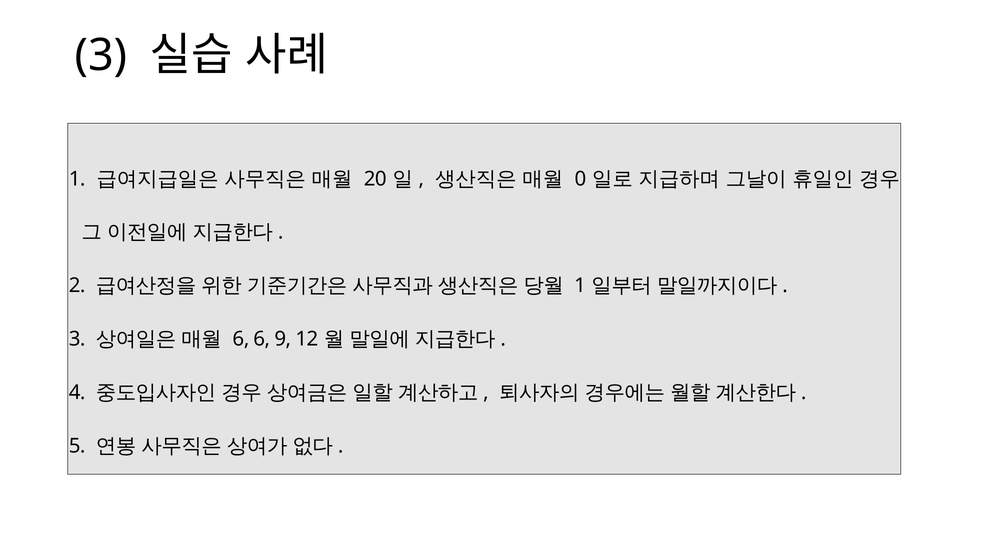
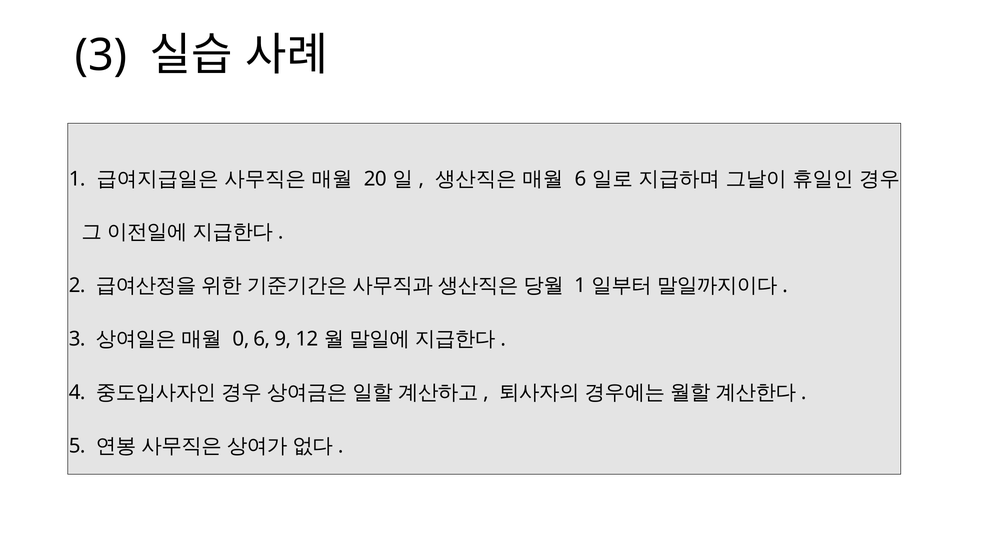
0 at (580, 179): 0 -> 6
6 at (241, 339): 6 -> 0
